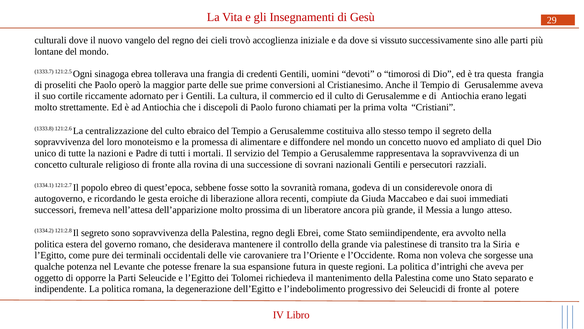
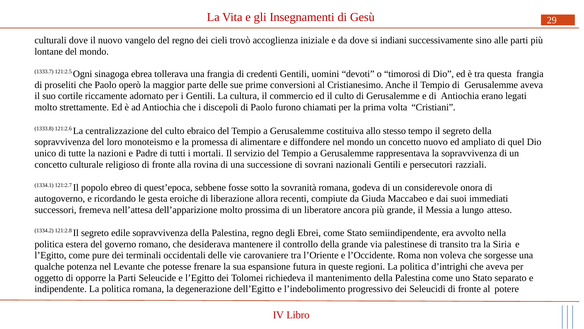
vissuto: vissuto -> indiani
sono: sono -> edile
